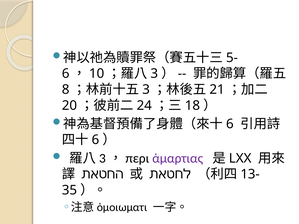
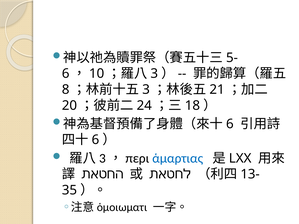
ἁμαρτιας colour: purple -> blue
